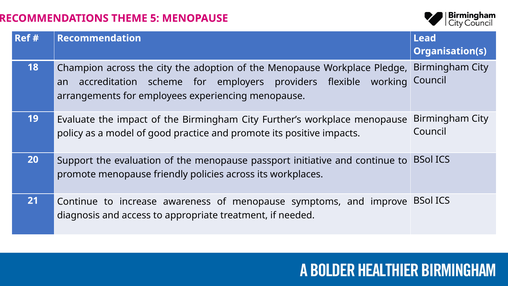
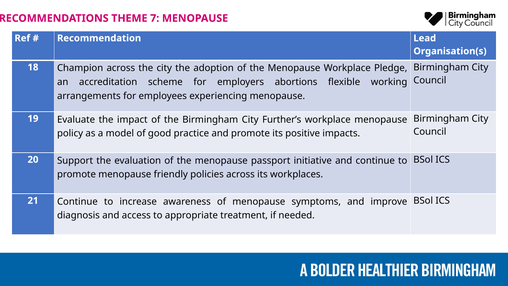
5: 5 -> 7
providers: providers -> abortions
